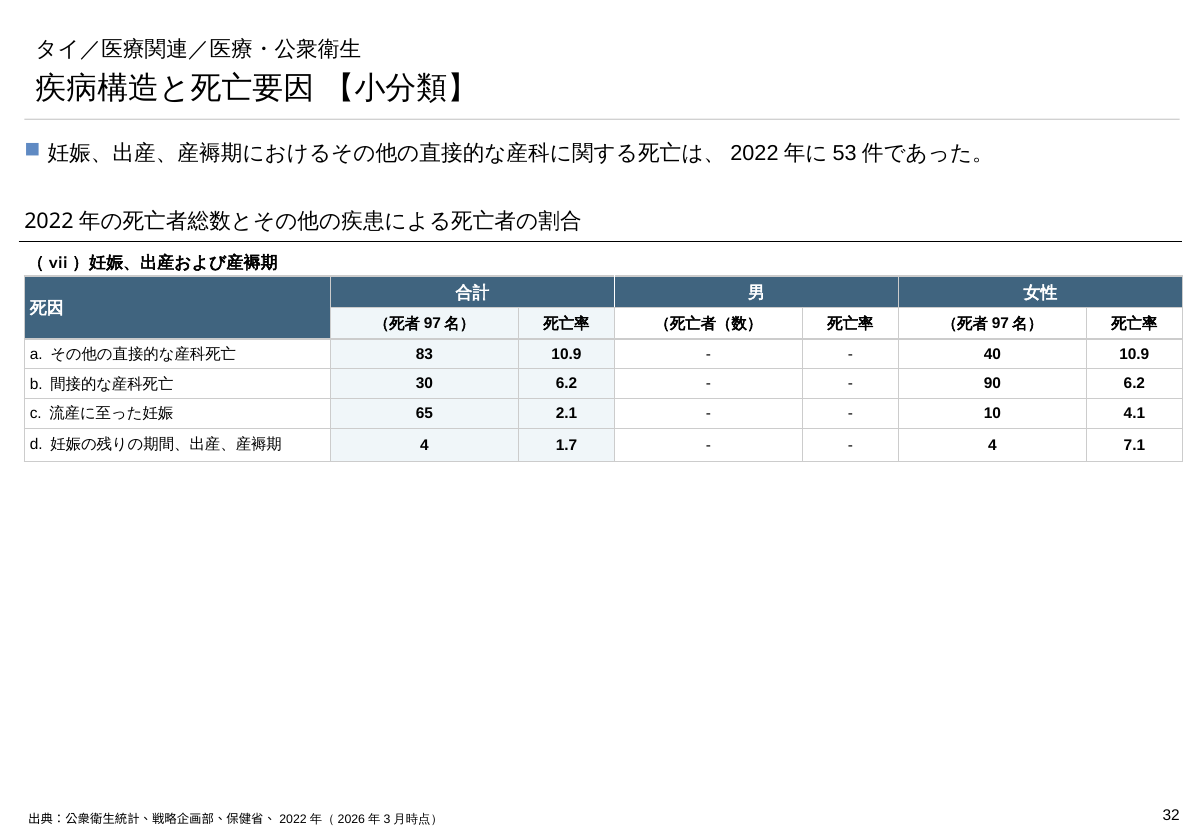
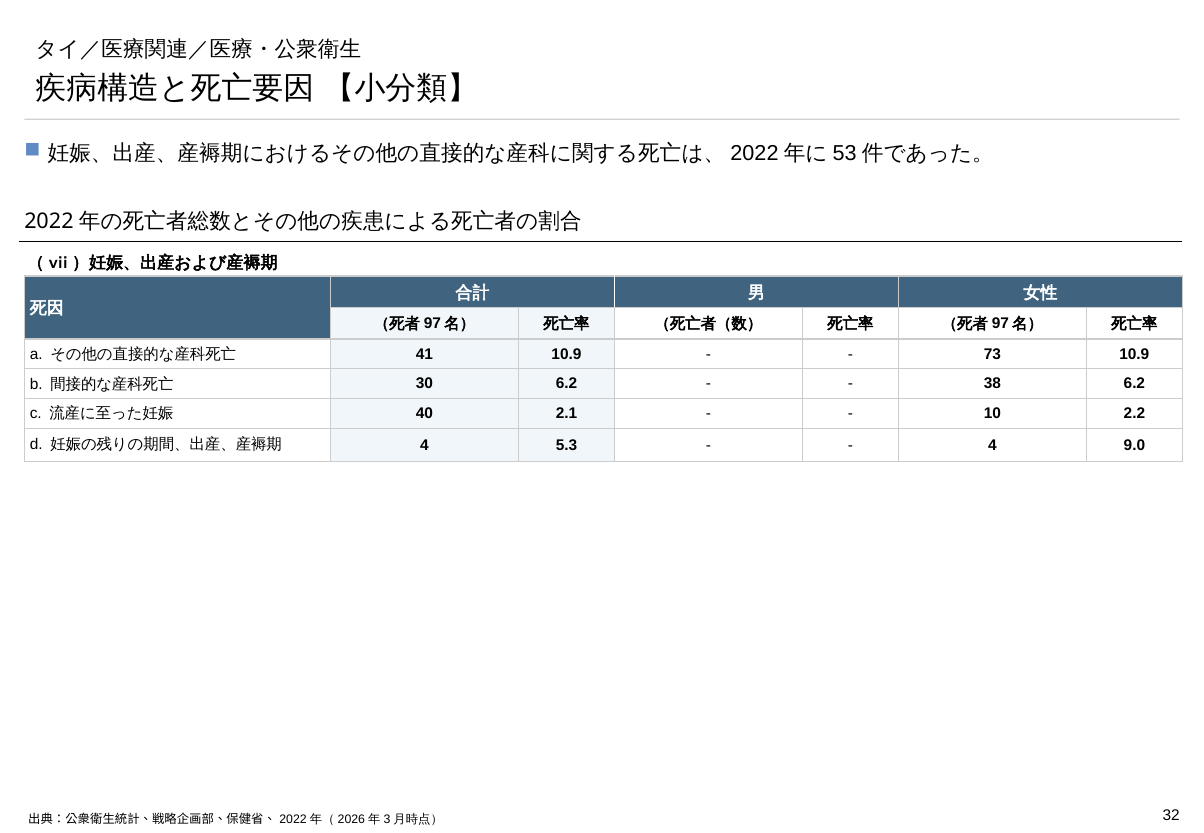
83: 83 -> 41
40: 40 -> 73
90: 90 -> 38
65: 65 -> 40
4.1: 4.1 -> 2.2
1.7: 1.7 -> 5.3
7.1: 7.1 -> 9.0
